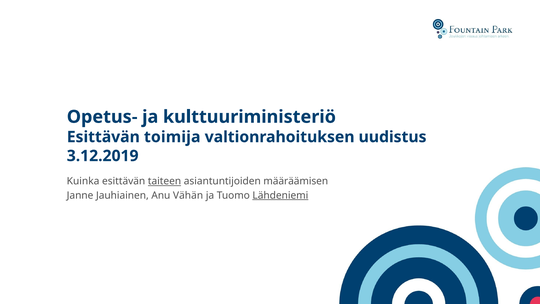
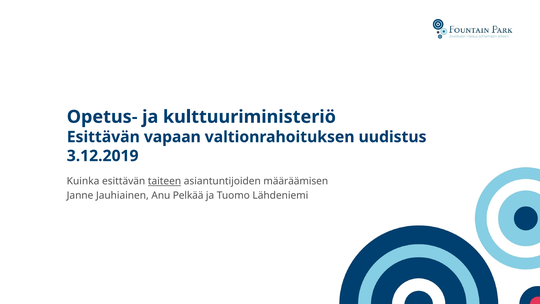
toimija: toimija -> vapaan
Vähän: Vähän -> Pelkää
Lähdeniemi underline: present -> none
